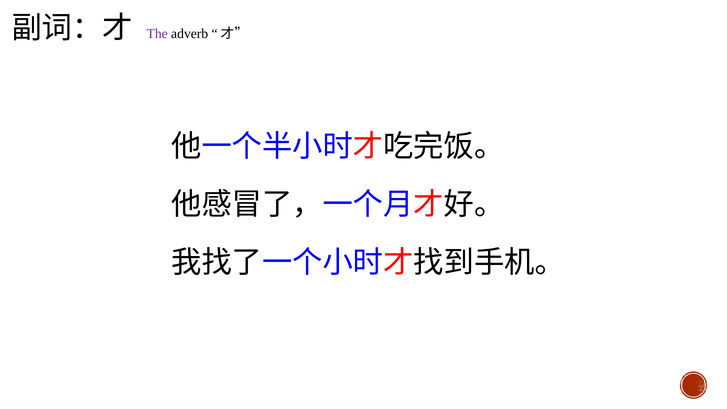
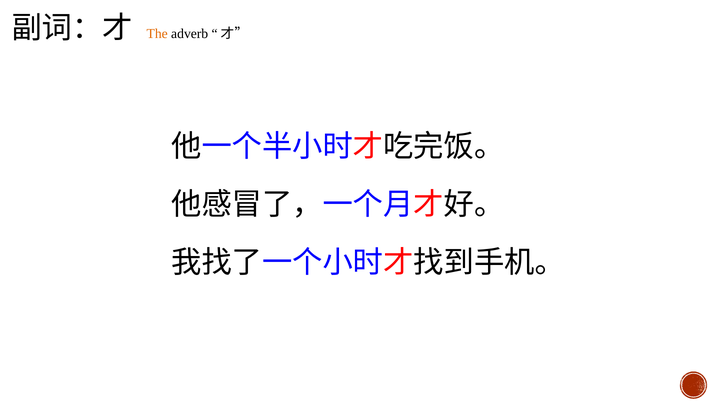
The colour: purple -> orange
